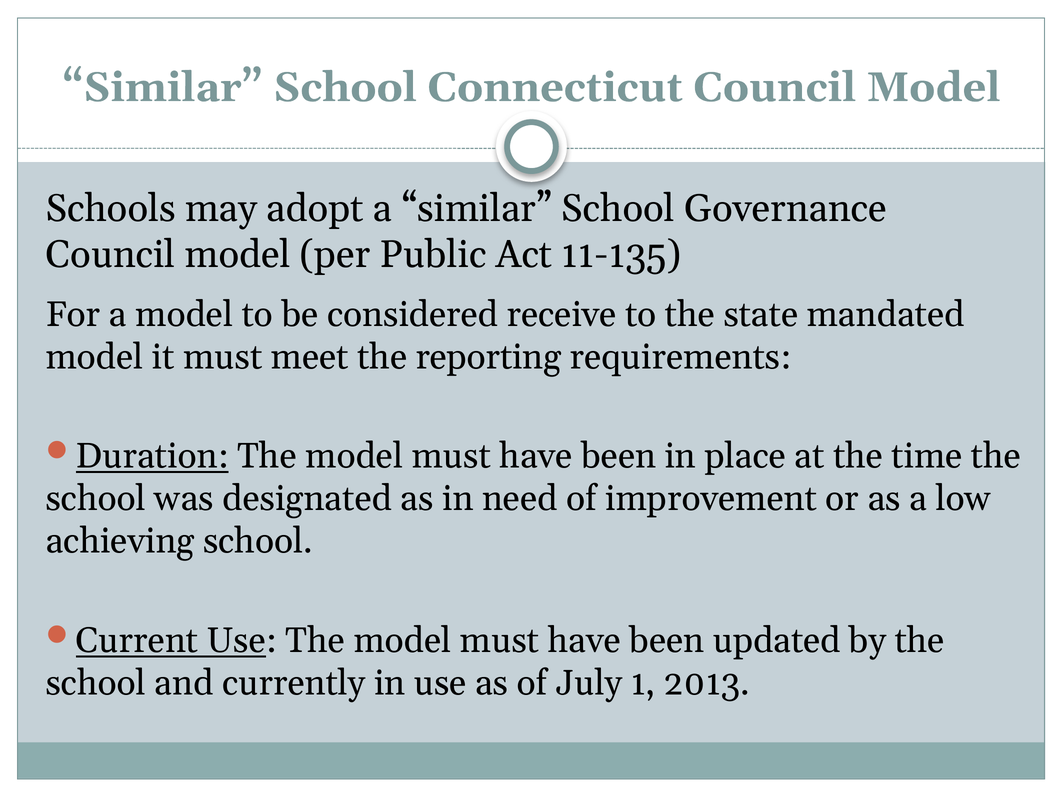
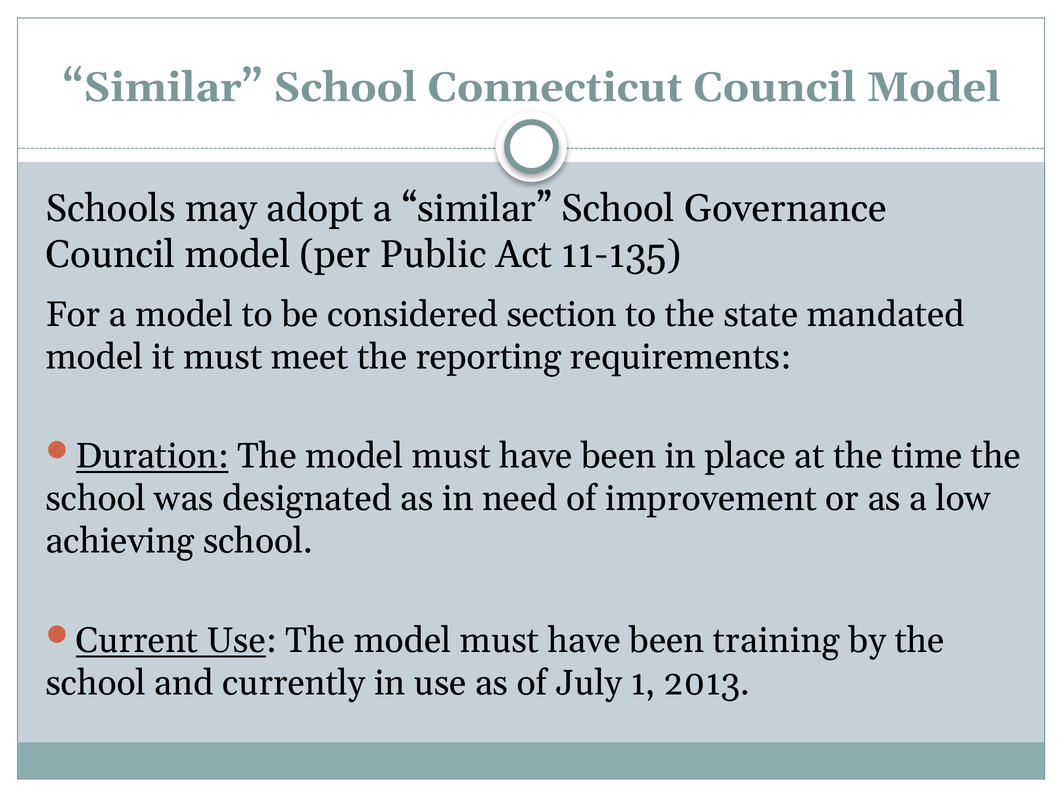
receive: receive -> section
updated: updated -> training
